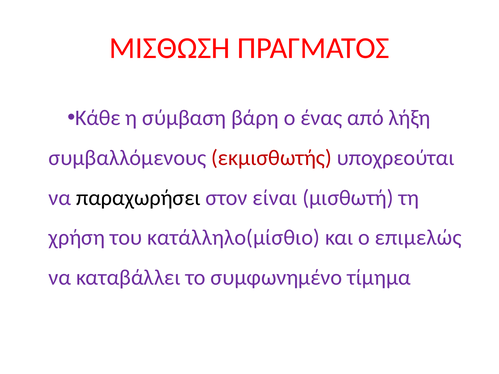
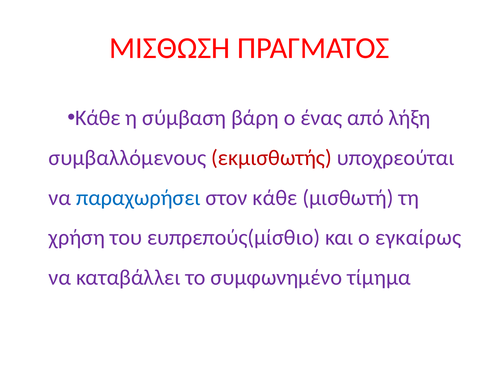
παραχωρήσει colour: black -> blue
στον είναι: είναι -> κάθε
κατάλληλο(μίσθιο: κατάλληλο(μίσθιο -> ευπρεπούς(μίσθιο
επιμελώς: επιμελώς -> εγκαίρως
